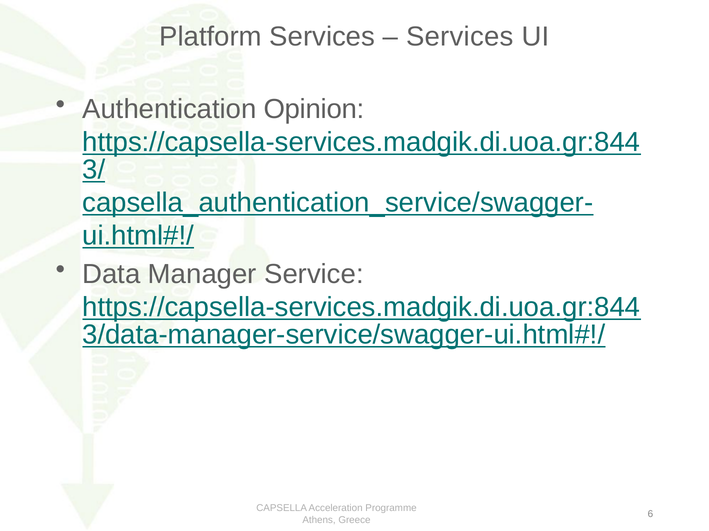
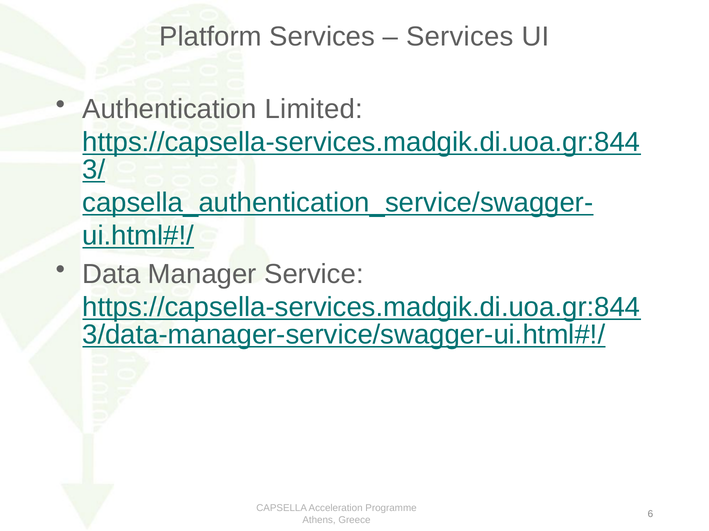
Opinion: Opinion -> Limited
